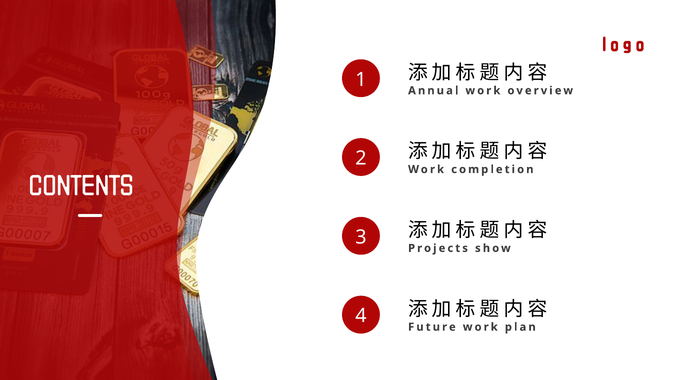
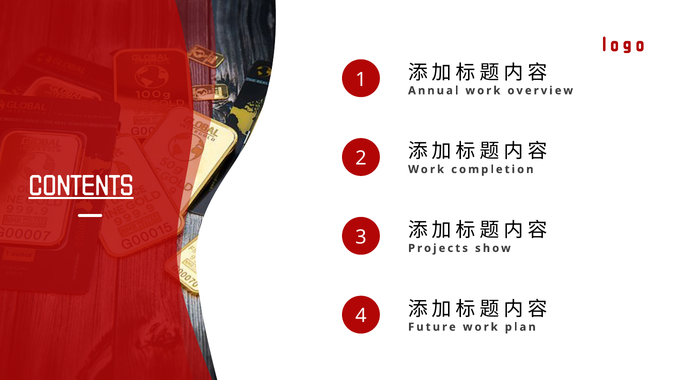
CONTENTS underline: none -> present
